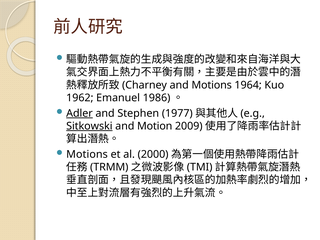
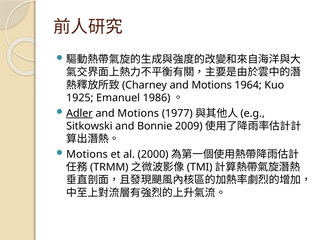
1962: 1962 -> 1925
Stephen at (138, 113): Stephen -> Motions
Sitkowski underline: present -> none
Motion: Motion -> Bonnie
